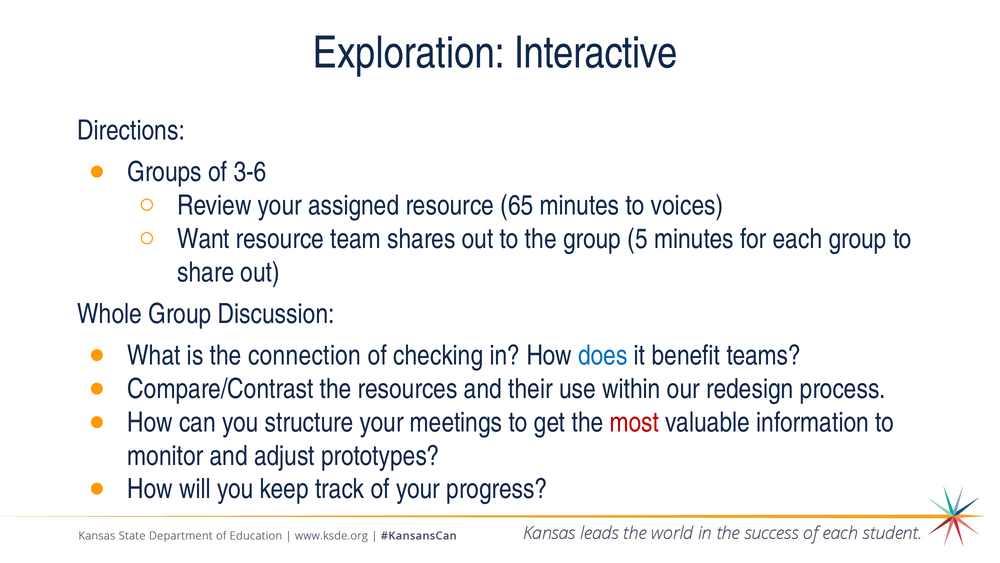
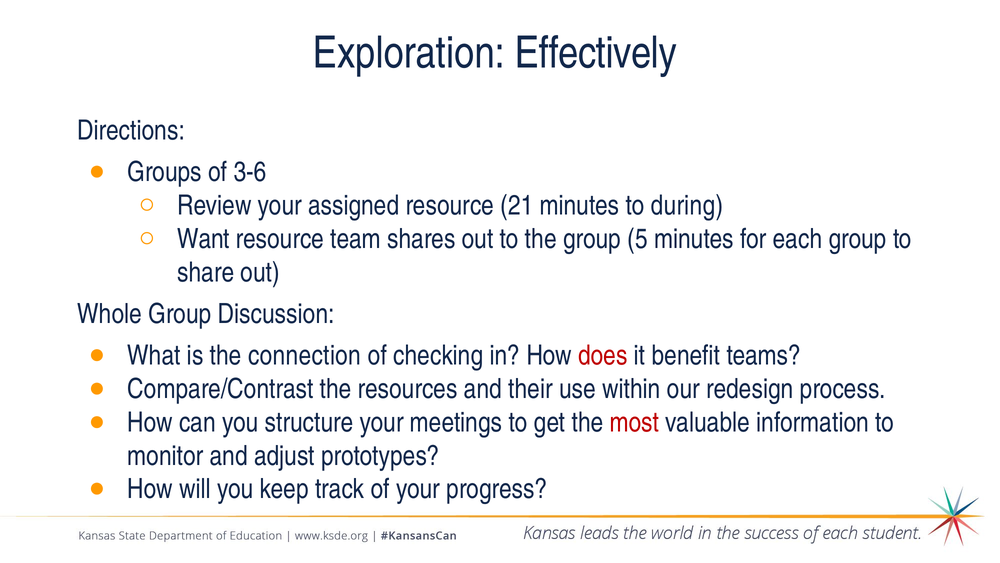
Interactive: Interactive -> Effectively
65: 65 -> 21
voices: voices -> during
does colour: blue -> red
